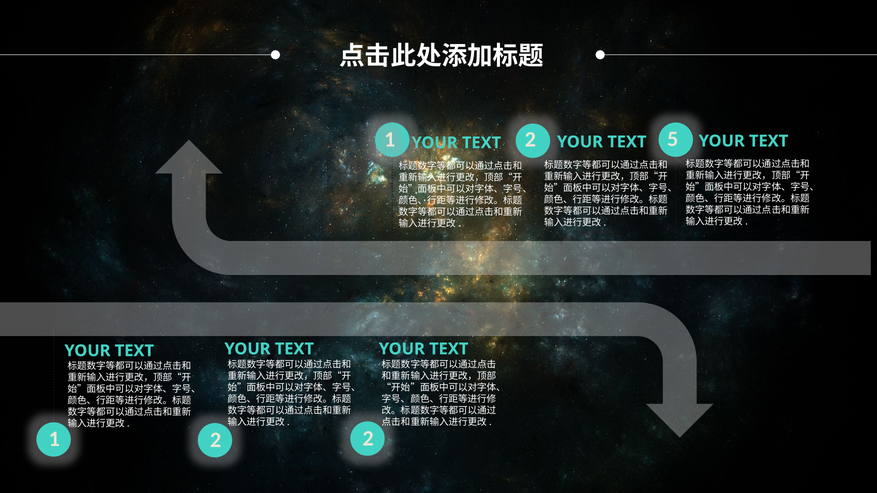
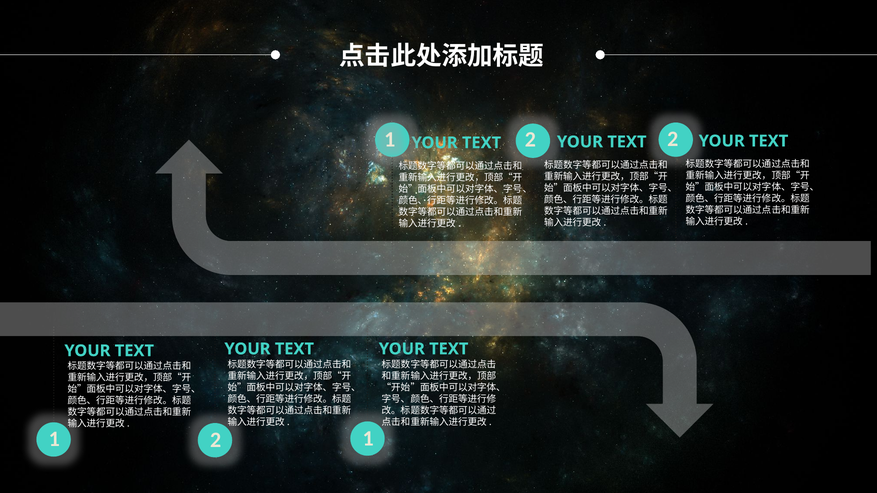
2 5: 5 -> 2
2 2: 2 -> 1
